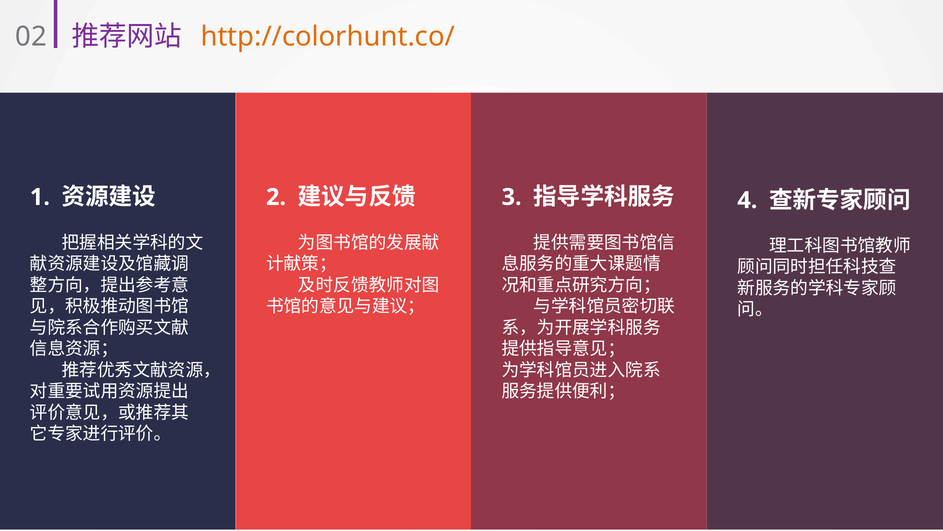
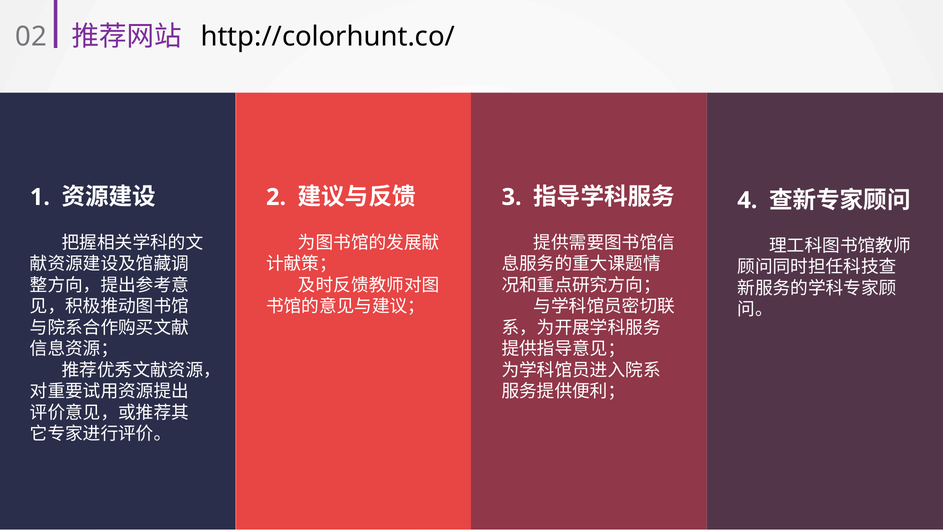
http://colorhunt.co/ colour: orange -> black
